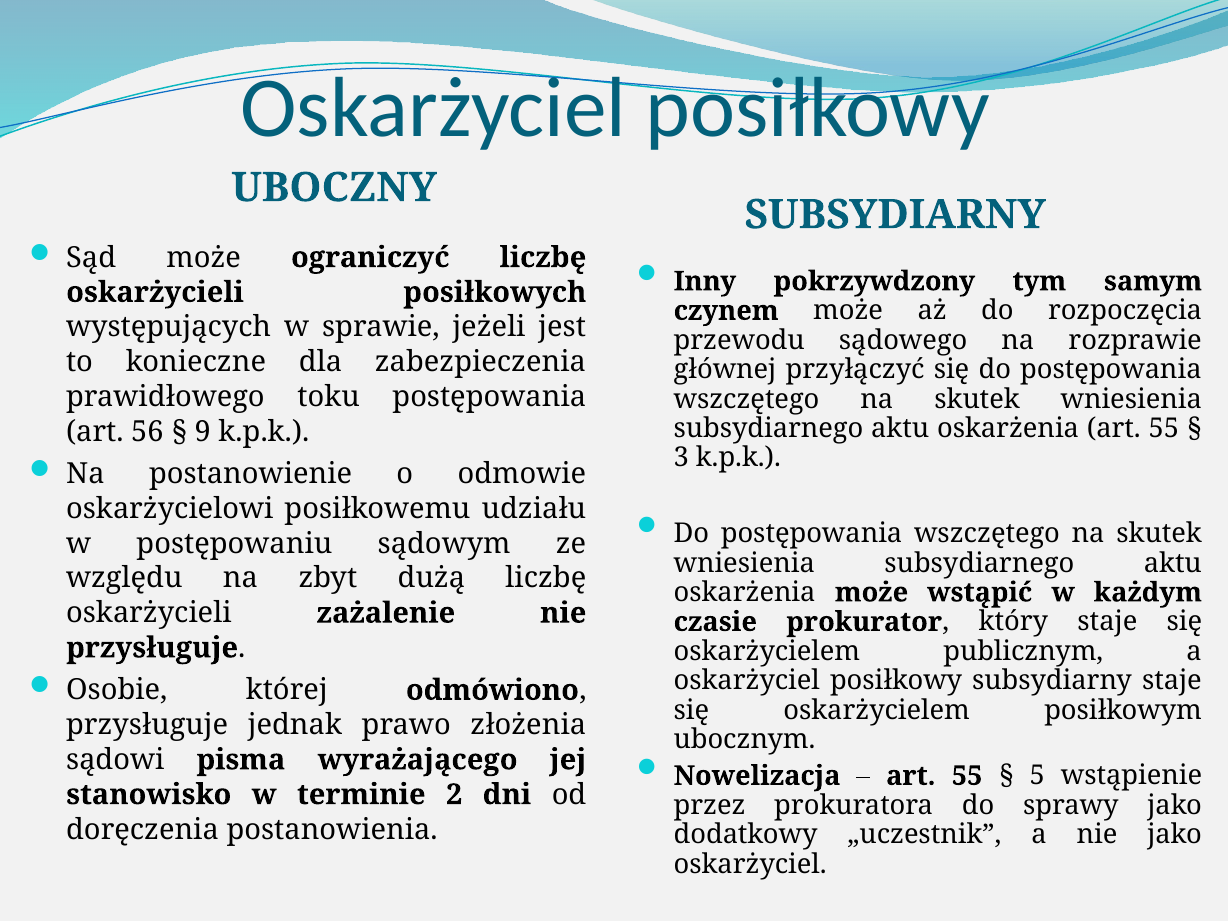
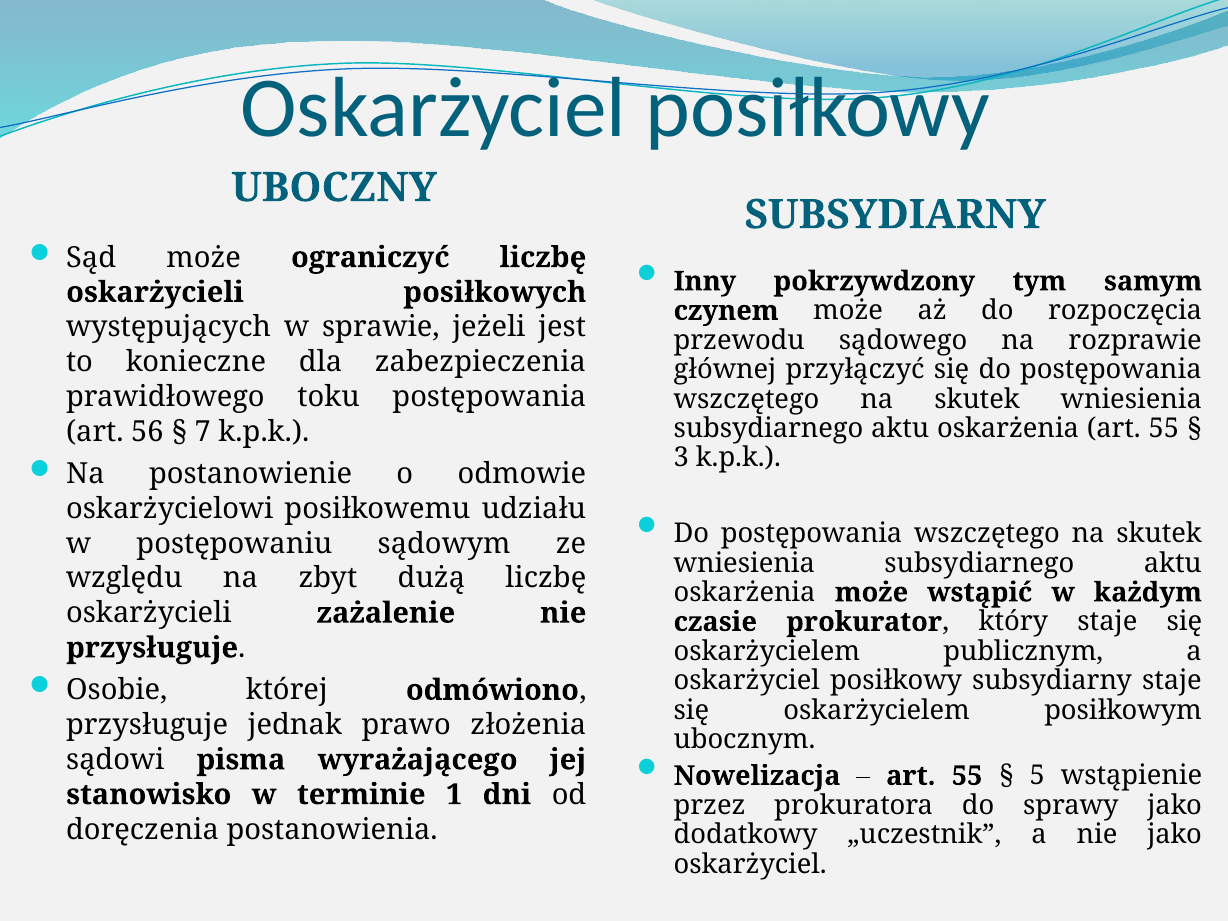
9: 9 -> 7
2: 2 -> 1
